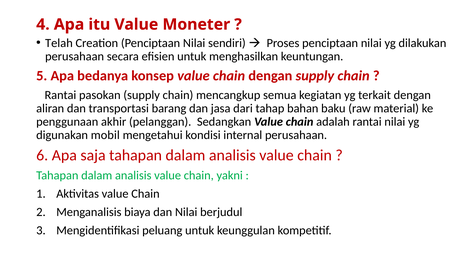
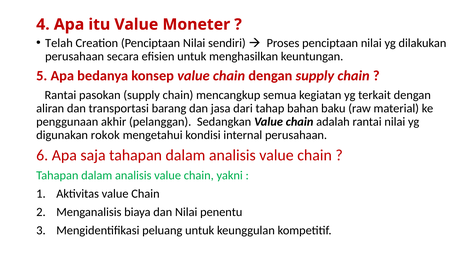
mobil: mobil -> rokok
berjudul: berjudul -> penentu
